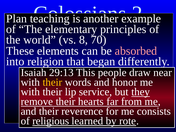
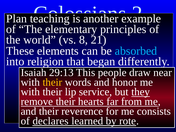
70: 70 -> 21
absorbed colour: pink -> light blue
religious: religious -> declares
